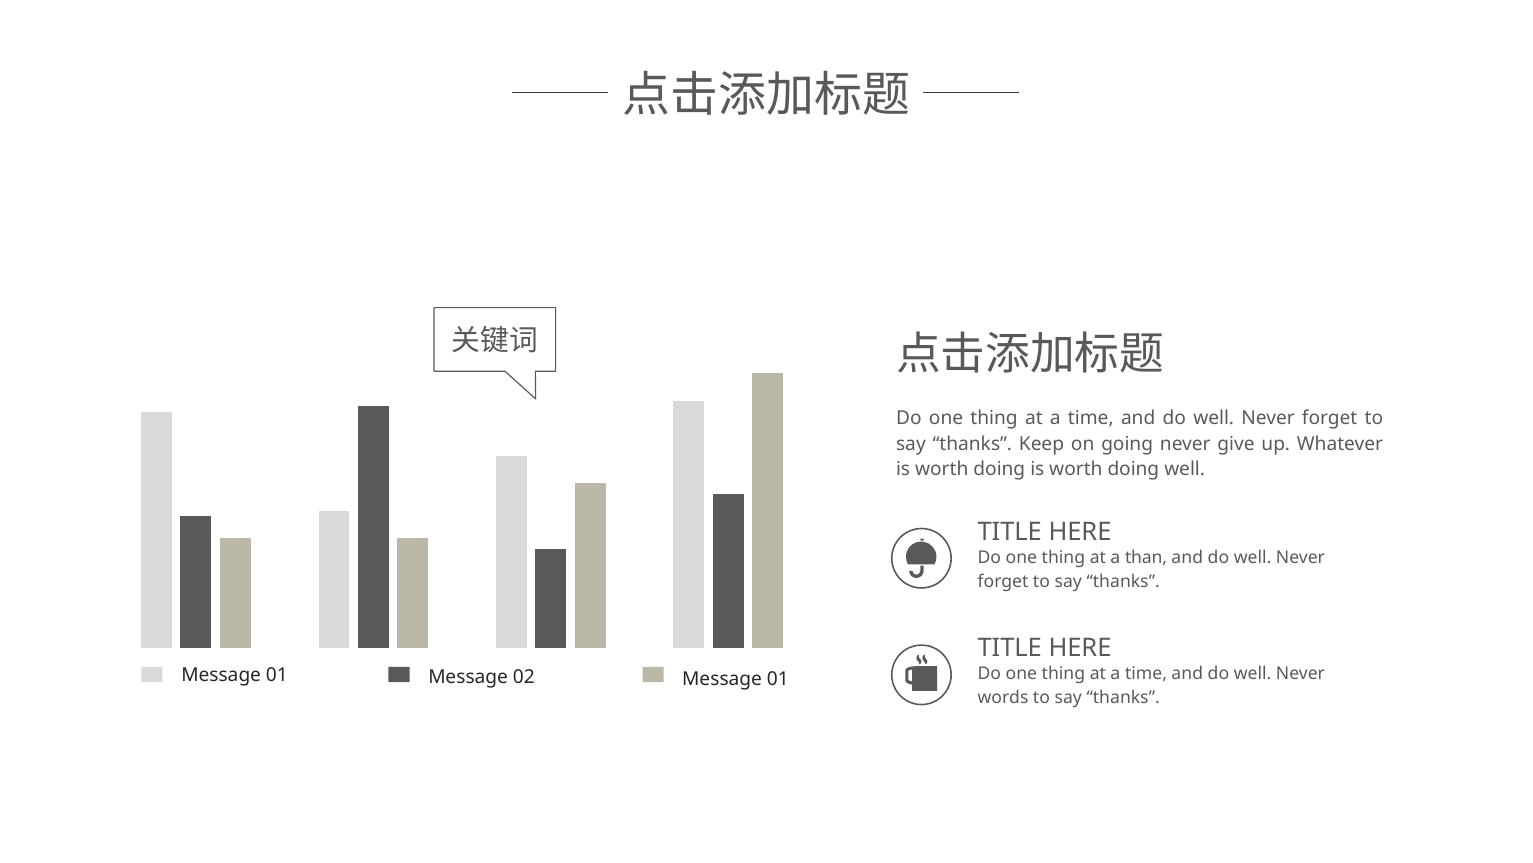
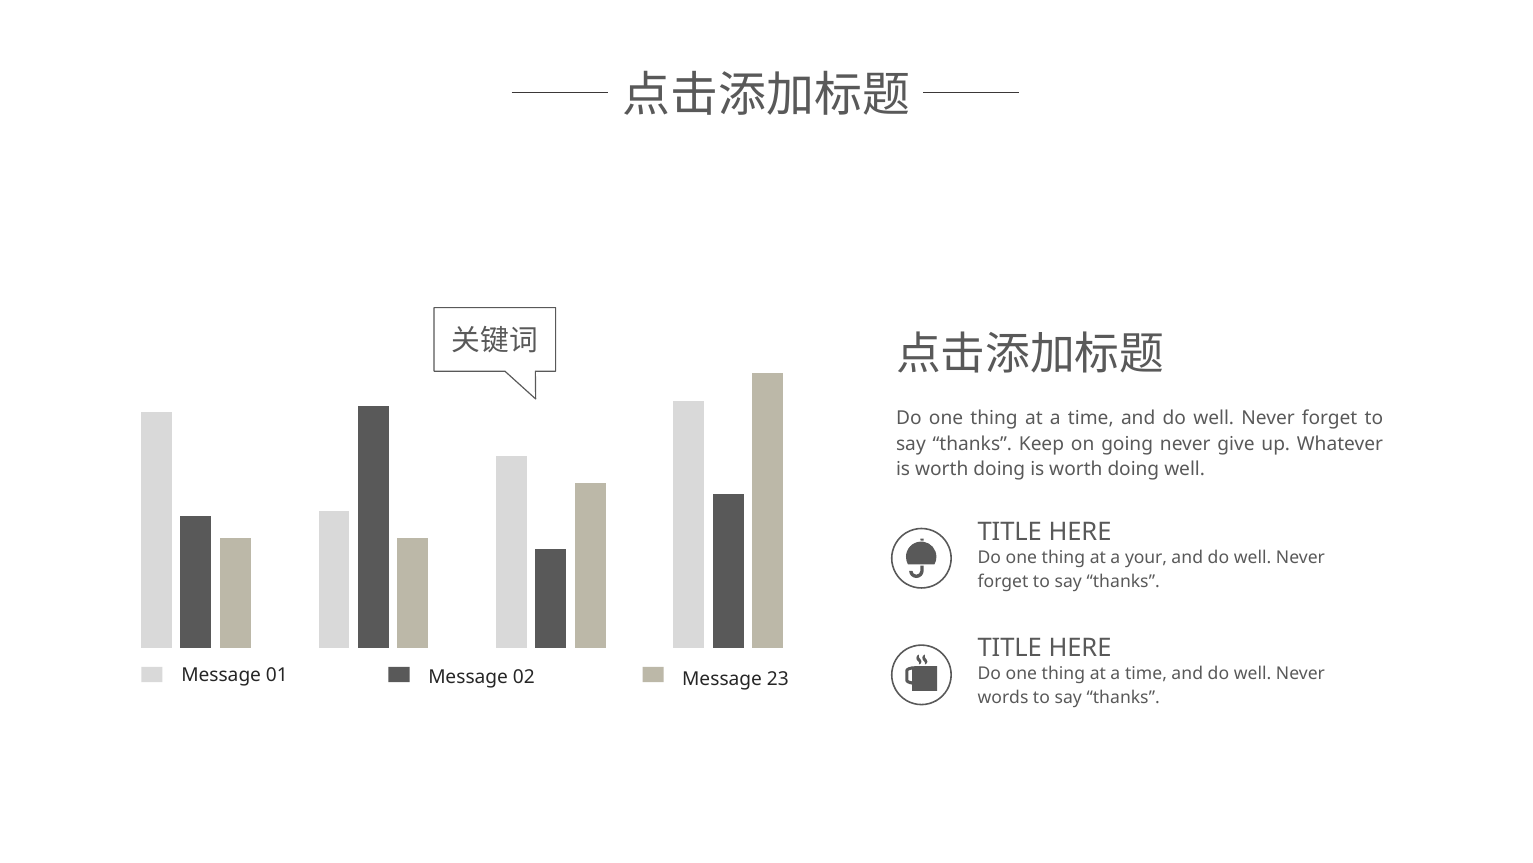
than: than -> your
01 at (778, 679): 01 -> 23
